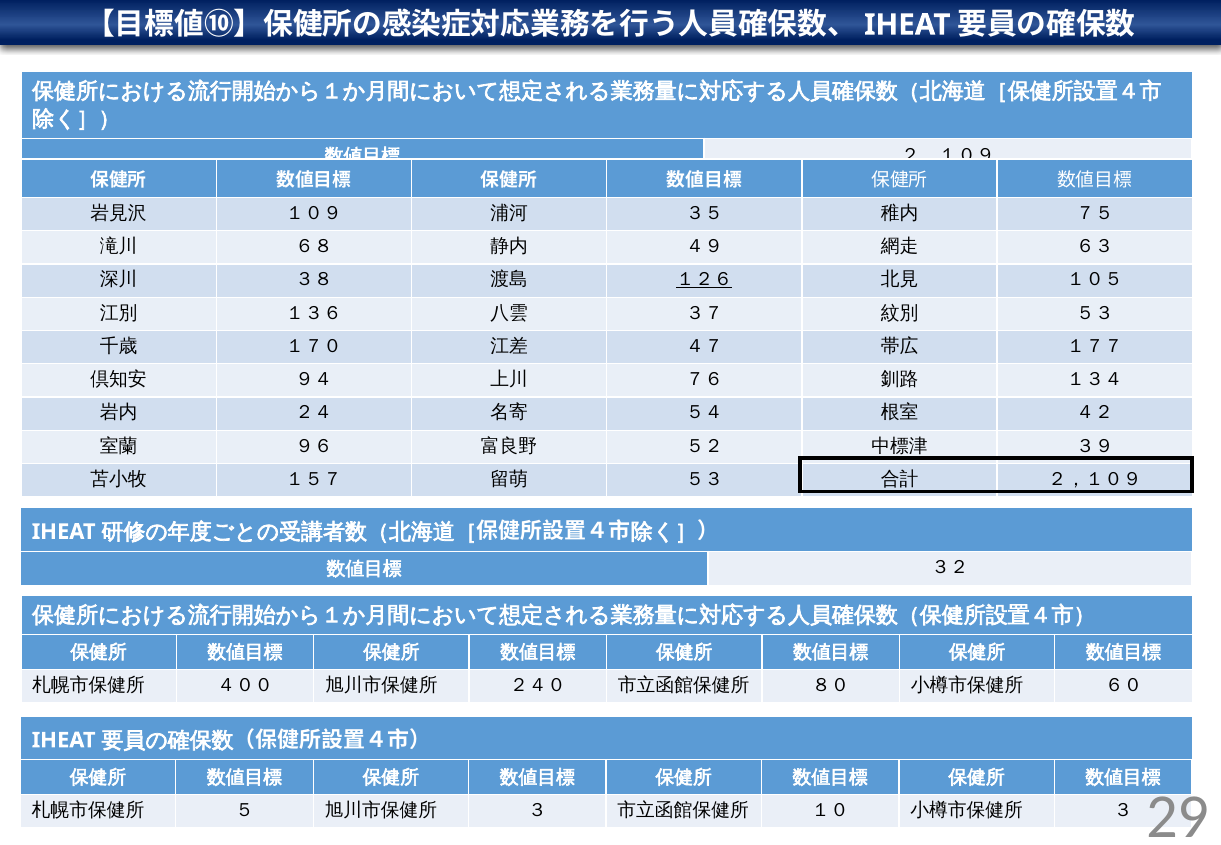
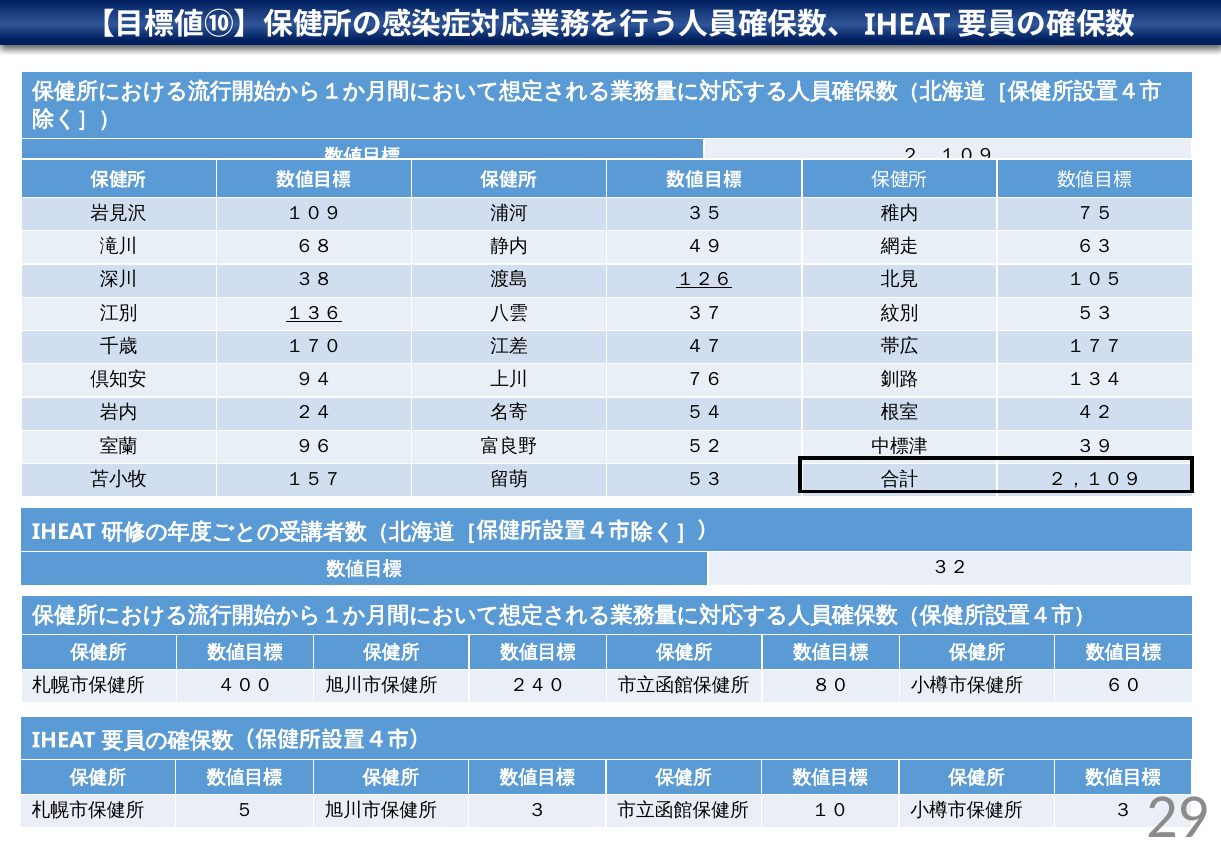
１３６ underline: none -> present
